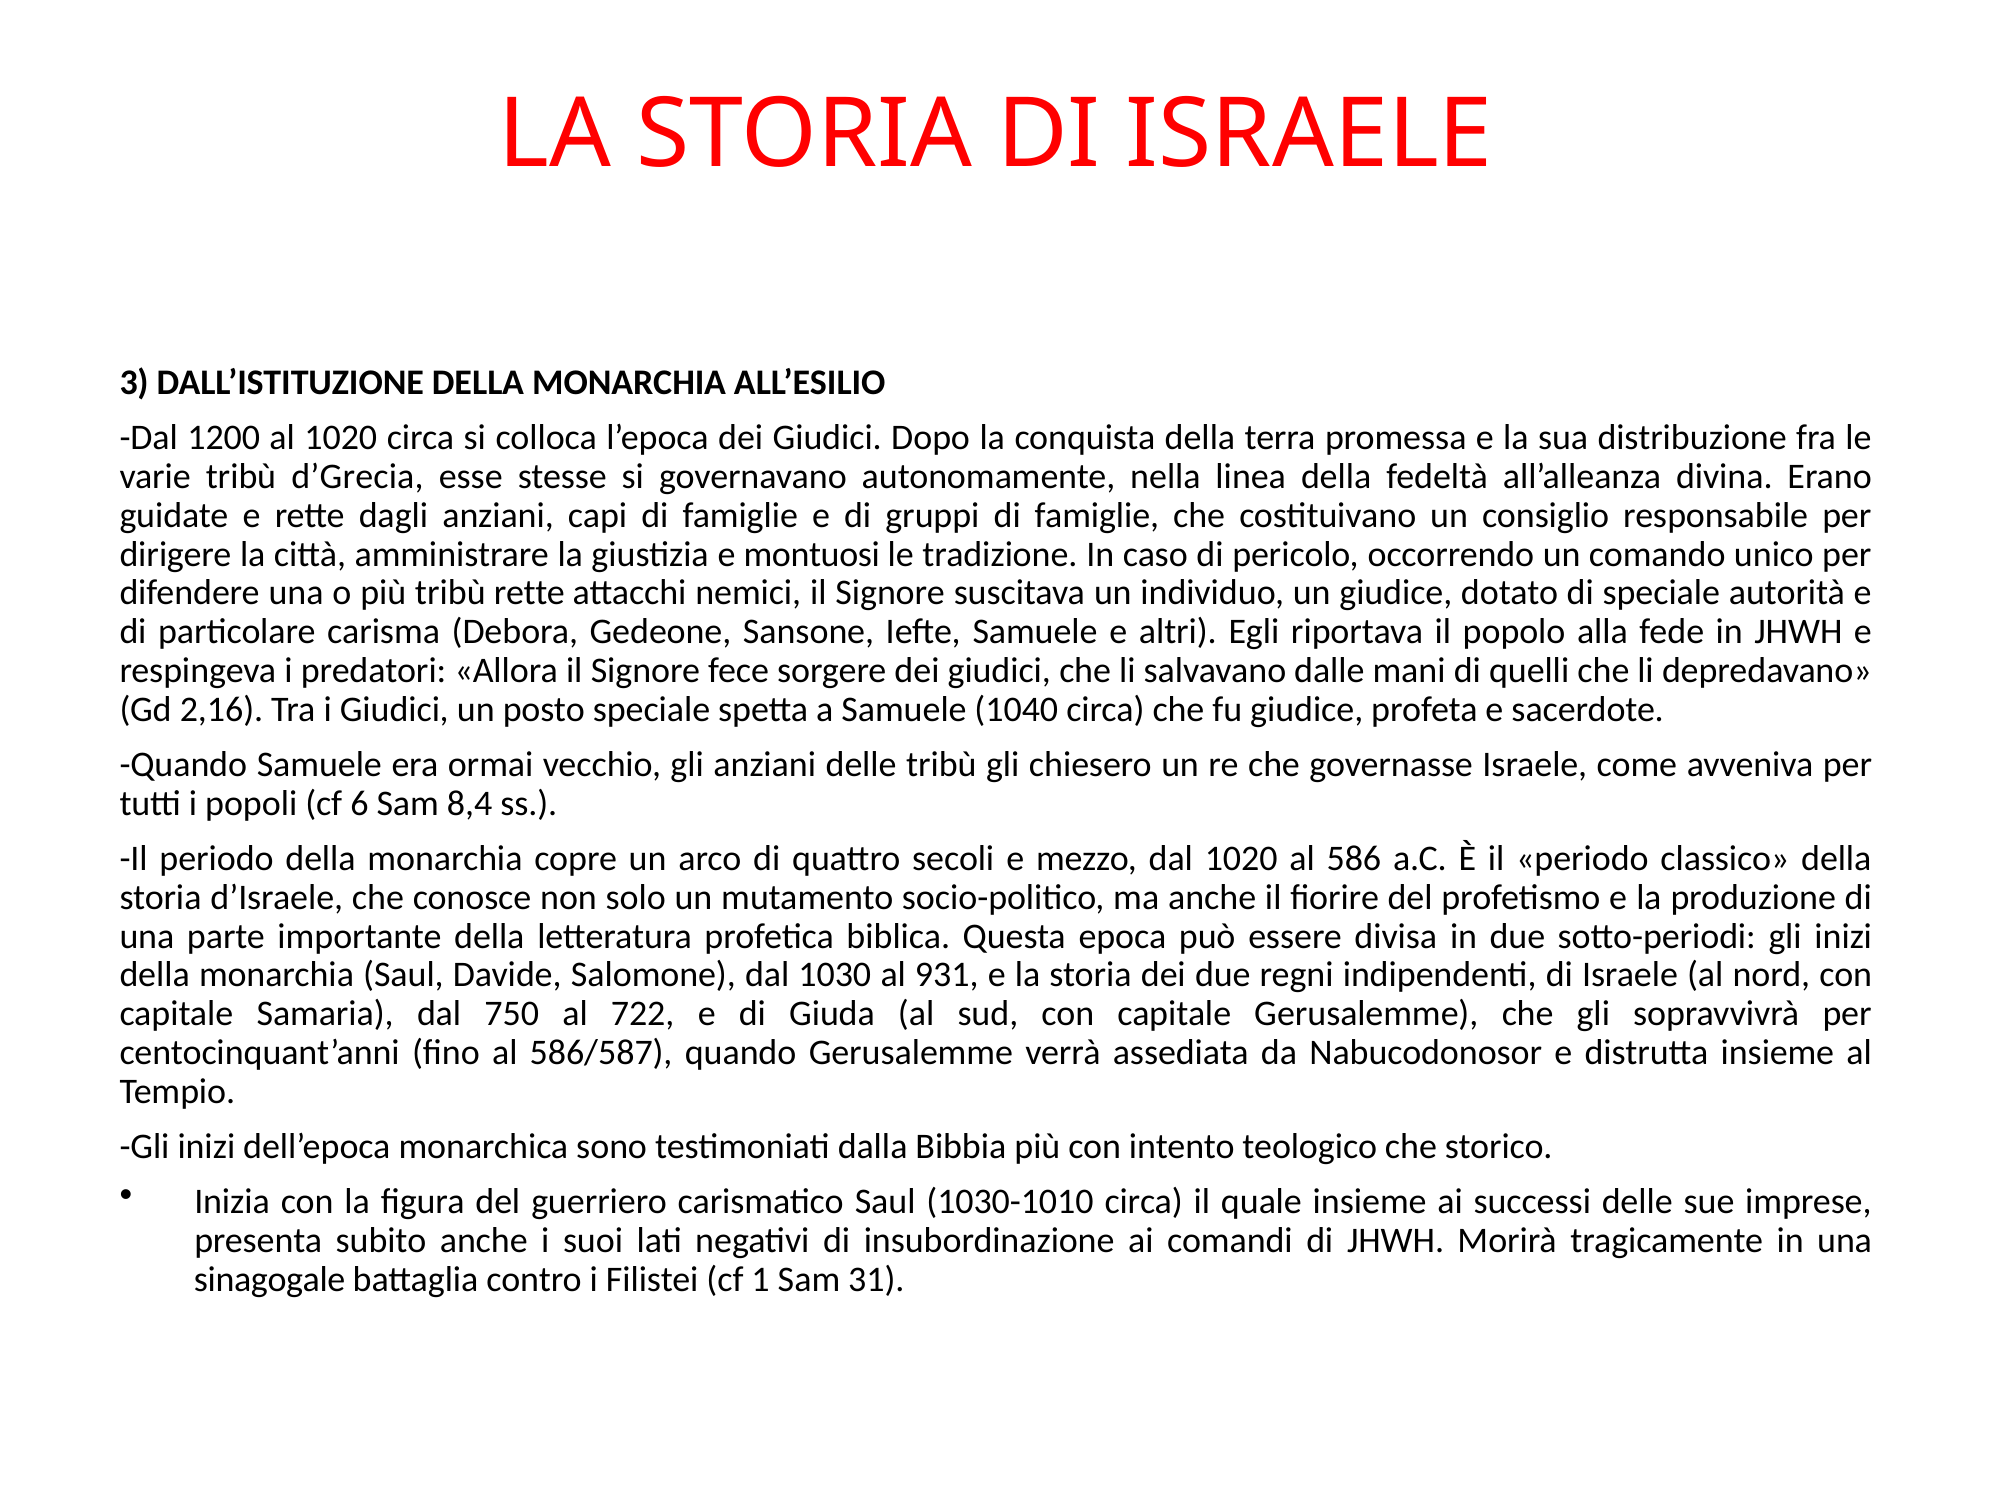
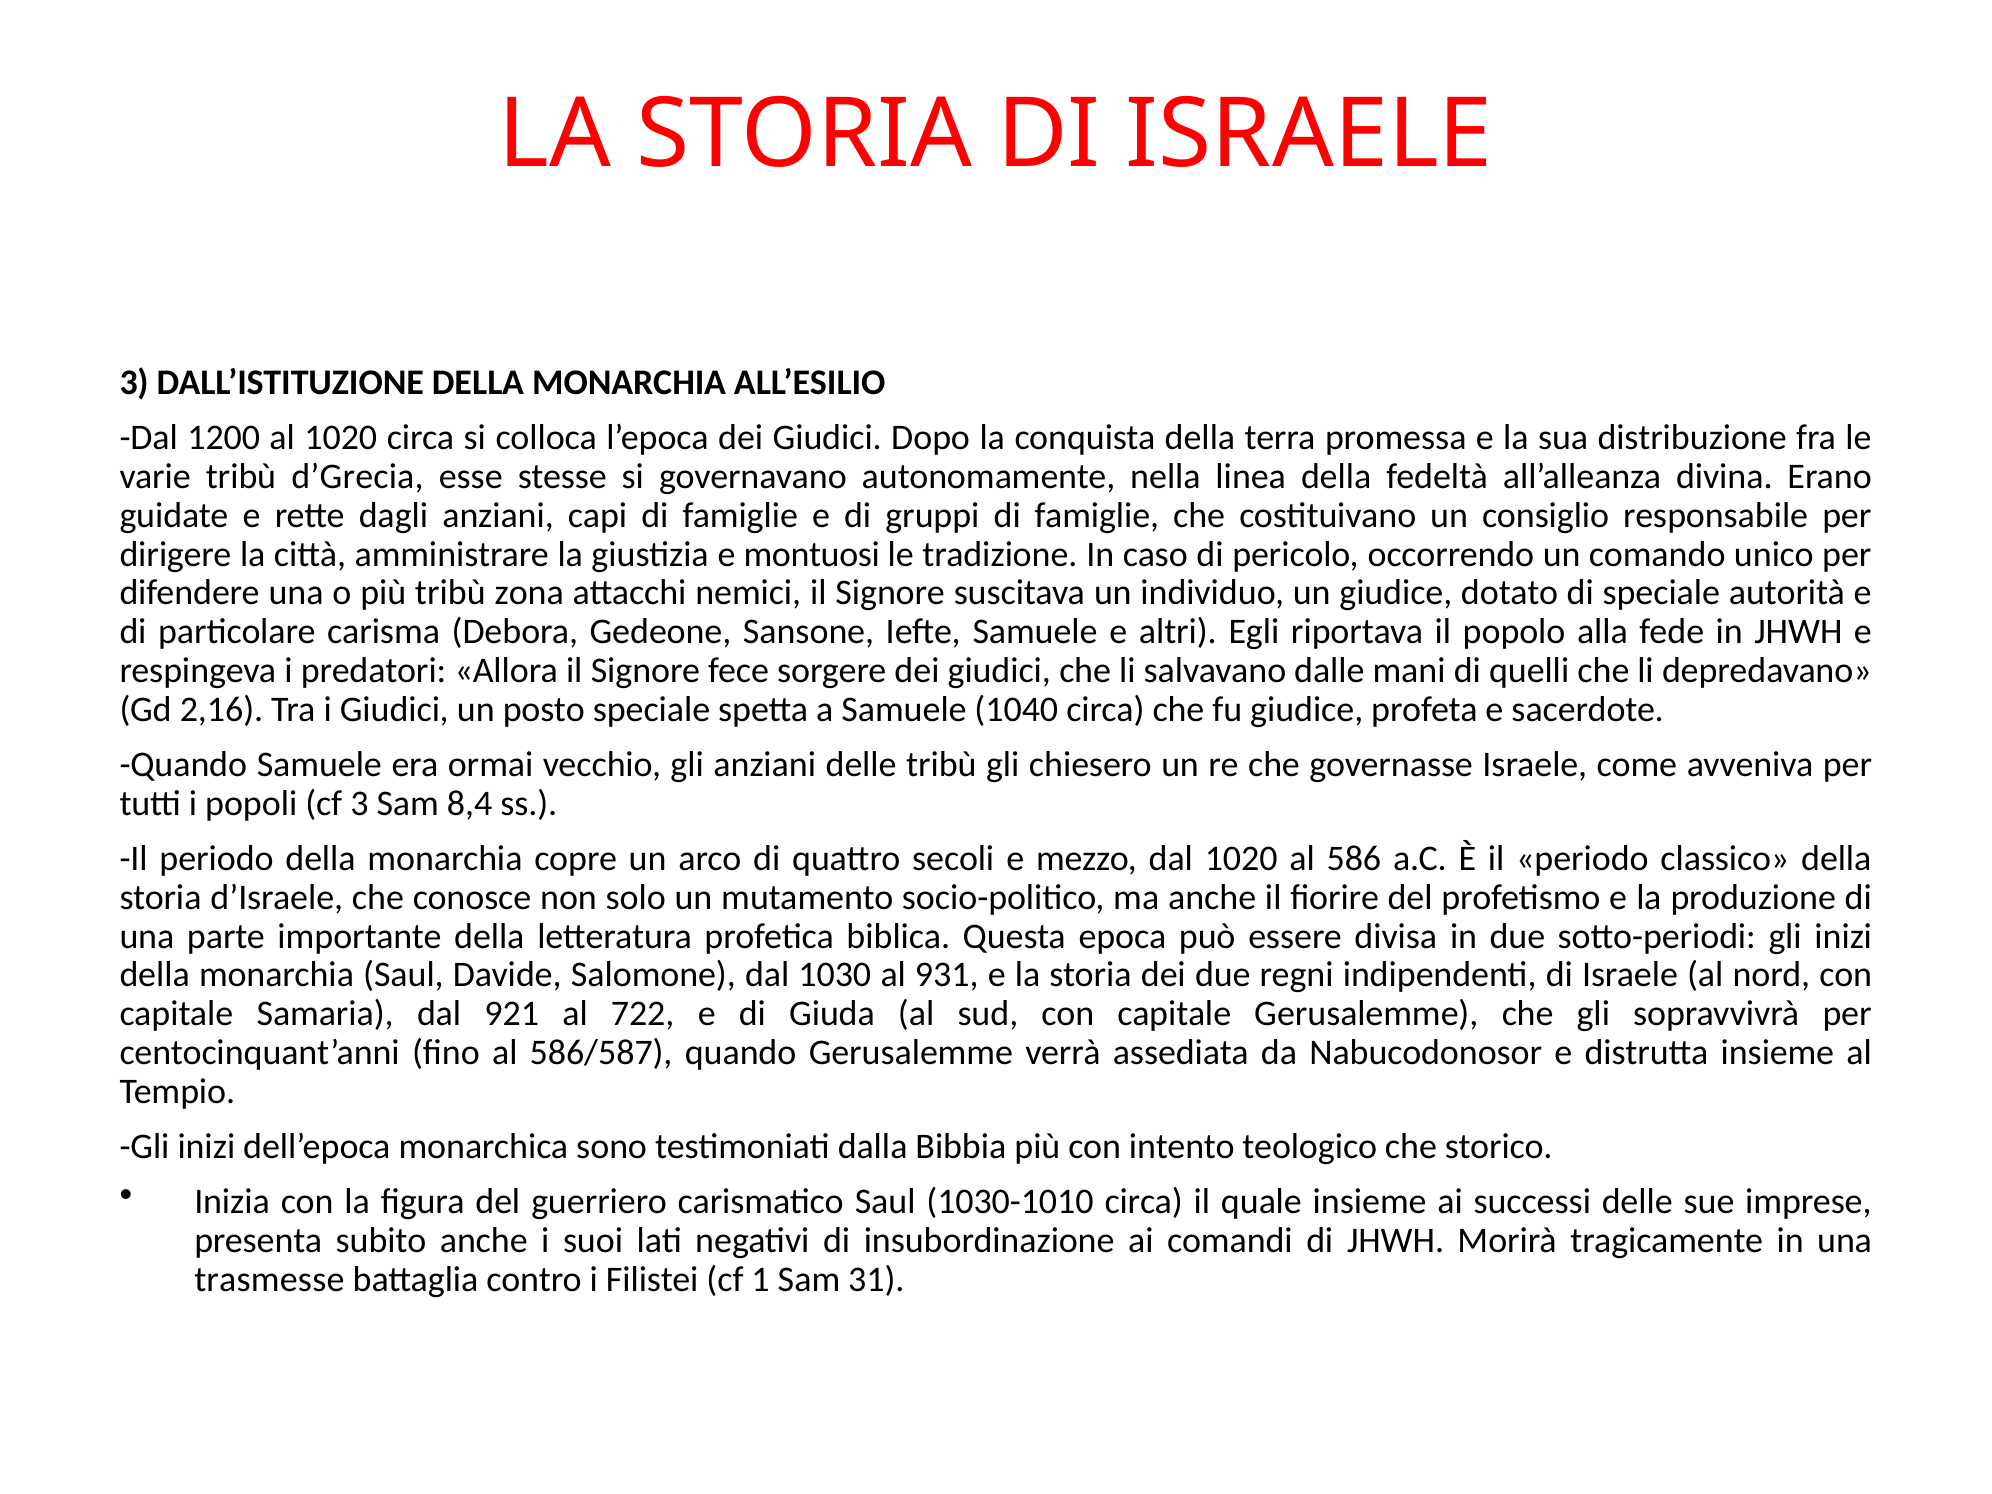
tribù rette: rette -> zona
cf 6: 6 -> 3
750: 750 -> 921
sinagogale: sinagogale -> trasmesse
